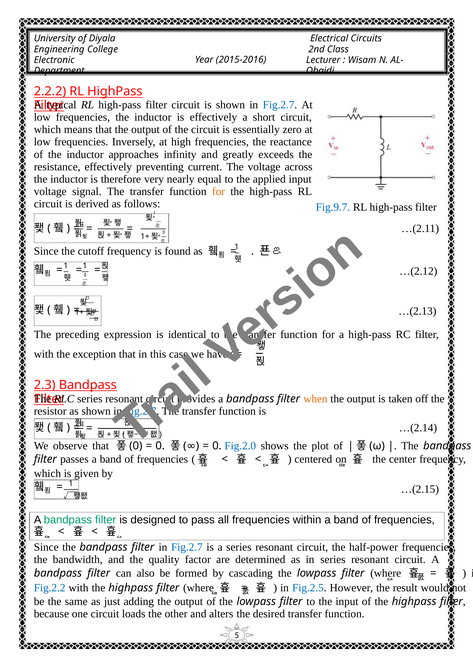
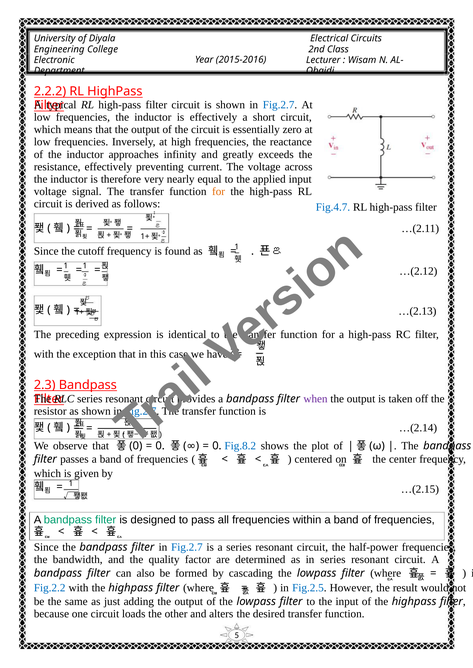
Fig.9.7: Fig.9.7 -> Fig.4.7
when colour: orange -> purple
Fig.2.0: Fig.2.0 -> Fig.8.2
